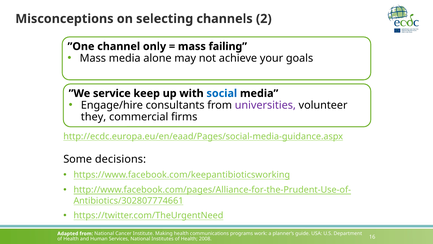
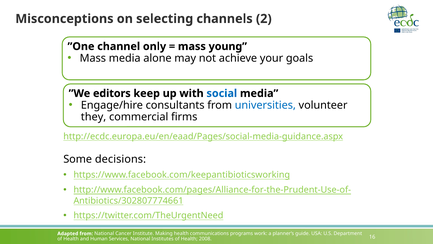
failing: failing -> young
service: service -> editors
universities colour: purple -> blue
